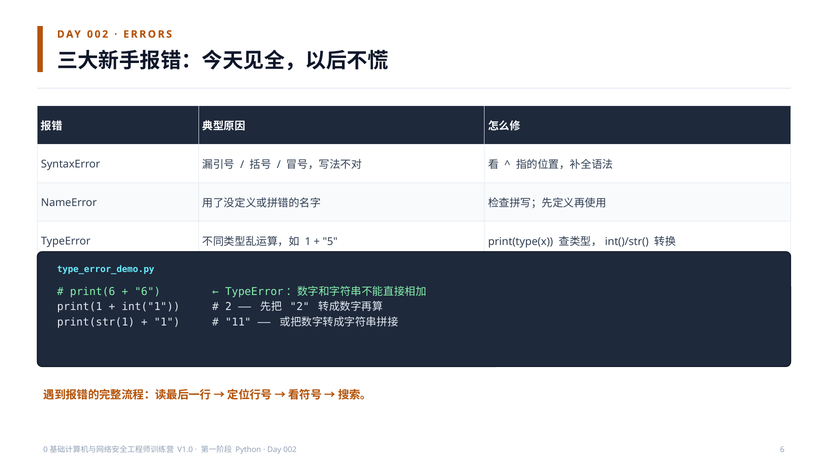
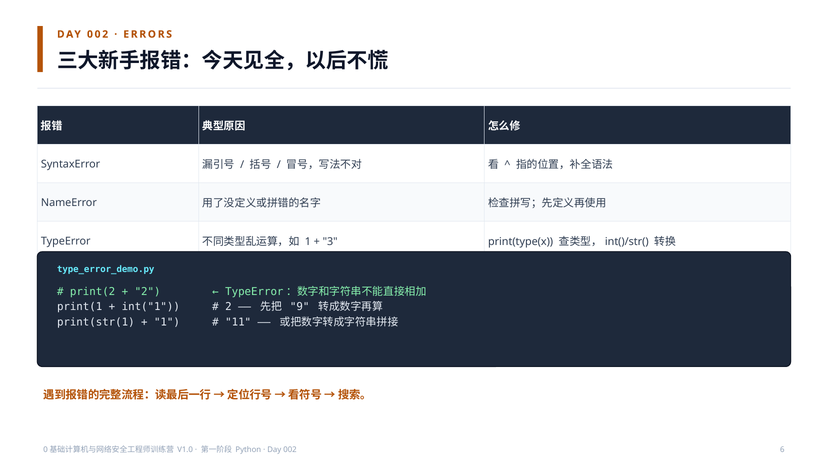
5: 5 -> 3
print(6: print(6 -> print(2
6 at (148, 291): 6 -> 2
2 at (300, 307): 2 -> 9
